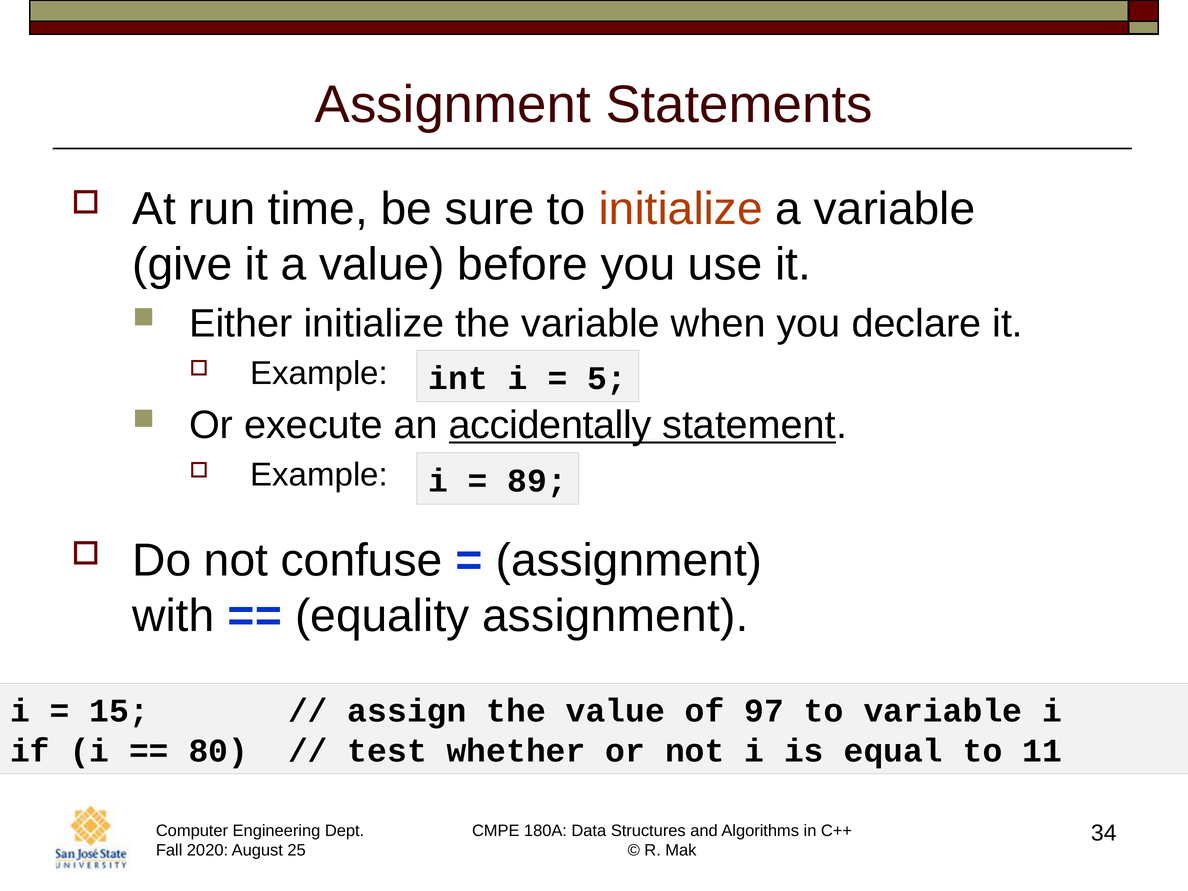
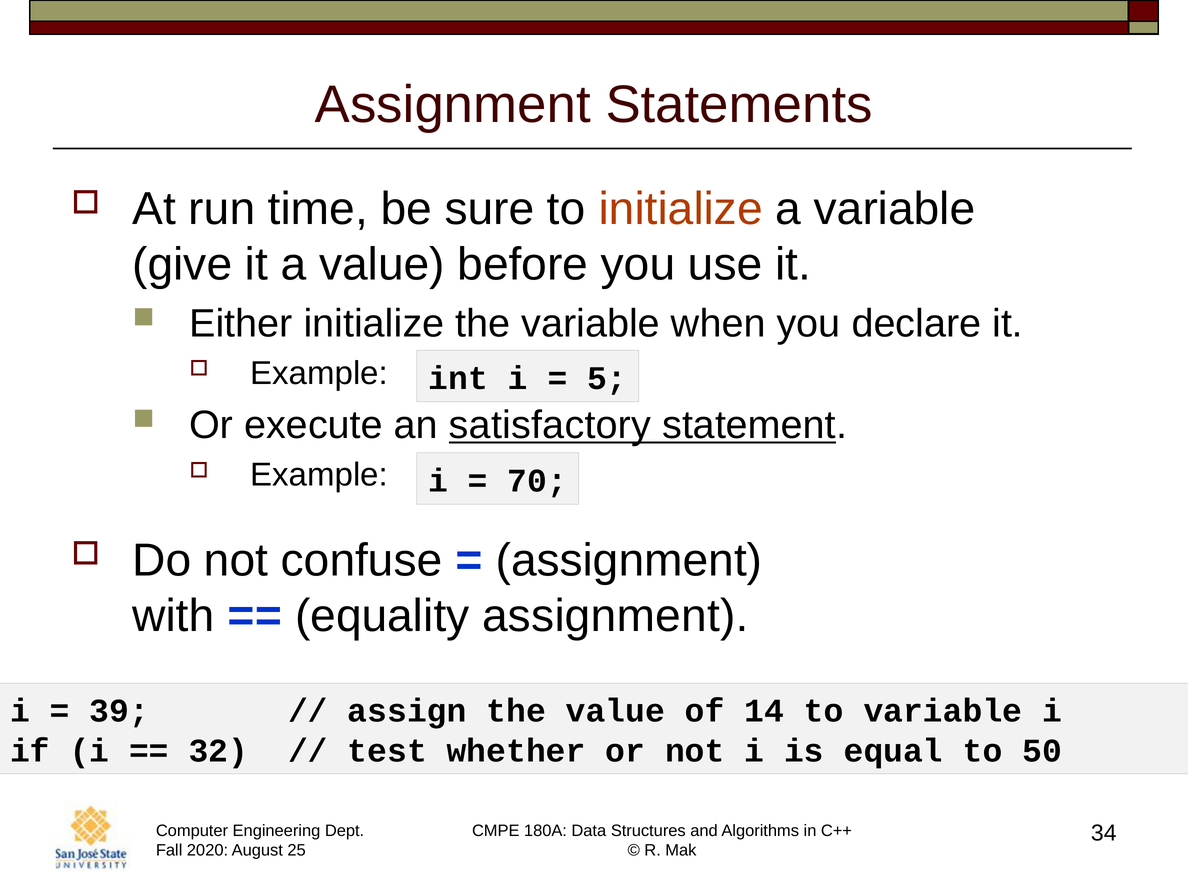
accidentally: accidentally -> satisfactory
89: 89 -> 70
15: 15 -> 39
97: 97 -> 14
80: 80 -> 32
11: 11 -> 50
